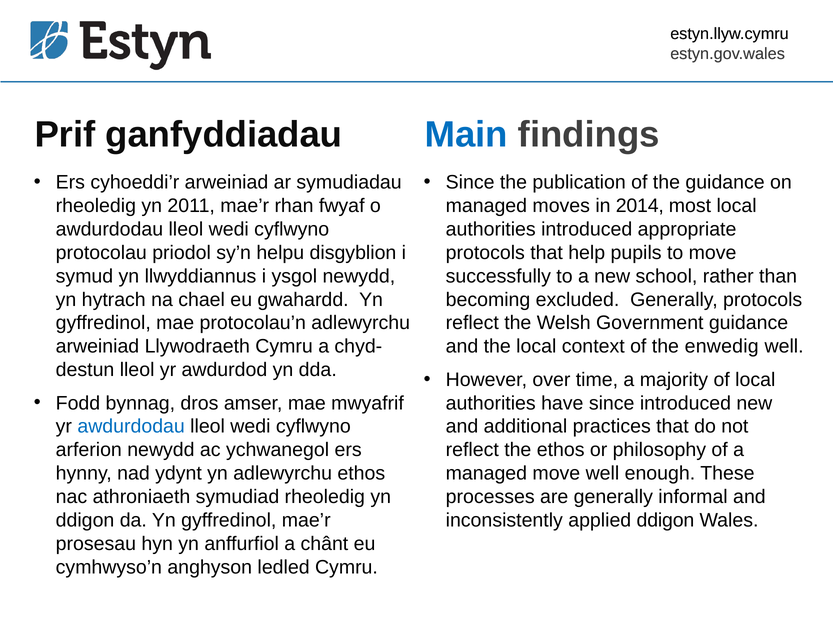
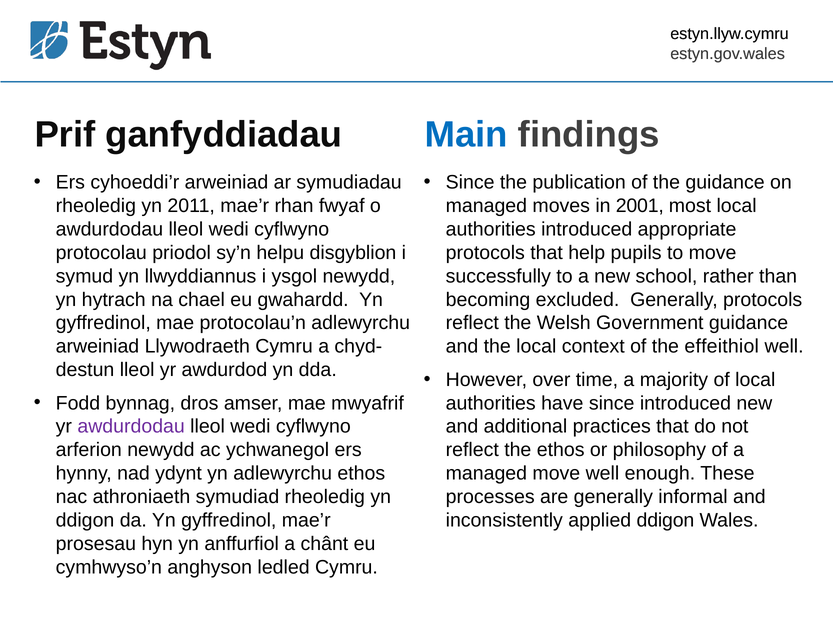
2014: 2014 -> 2001
enwedig: enwedig -> effeithiol
awdurdodau at (131, 426) colour: blue -> purple
